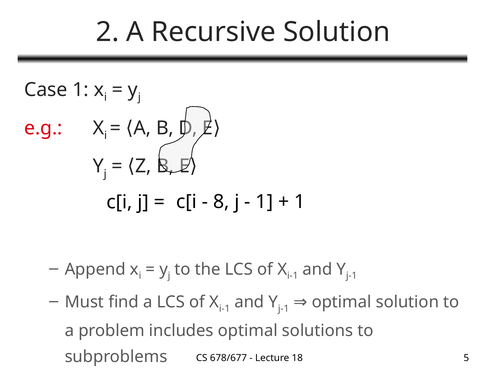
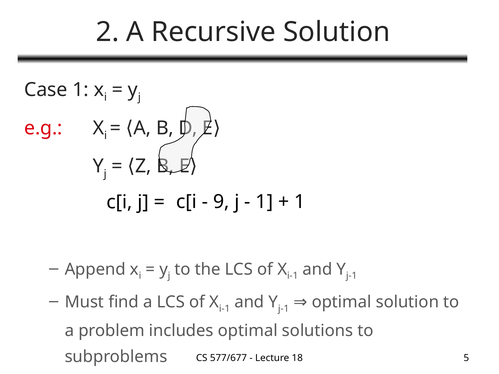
8: 8 -> 9
678/677: 678/677 -> 577/677
